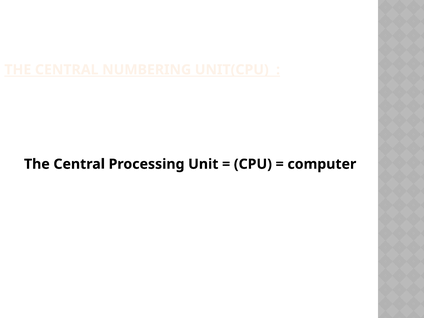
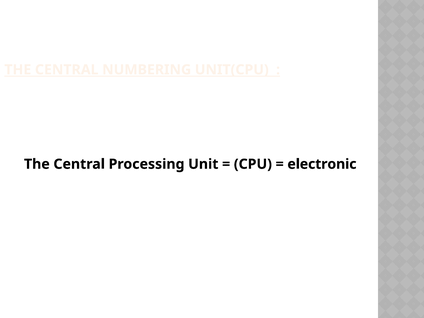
computer: computer -> electronic
